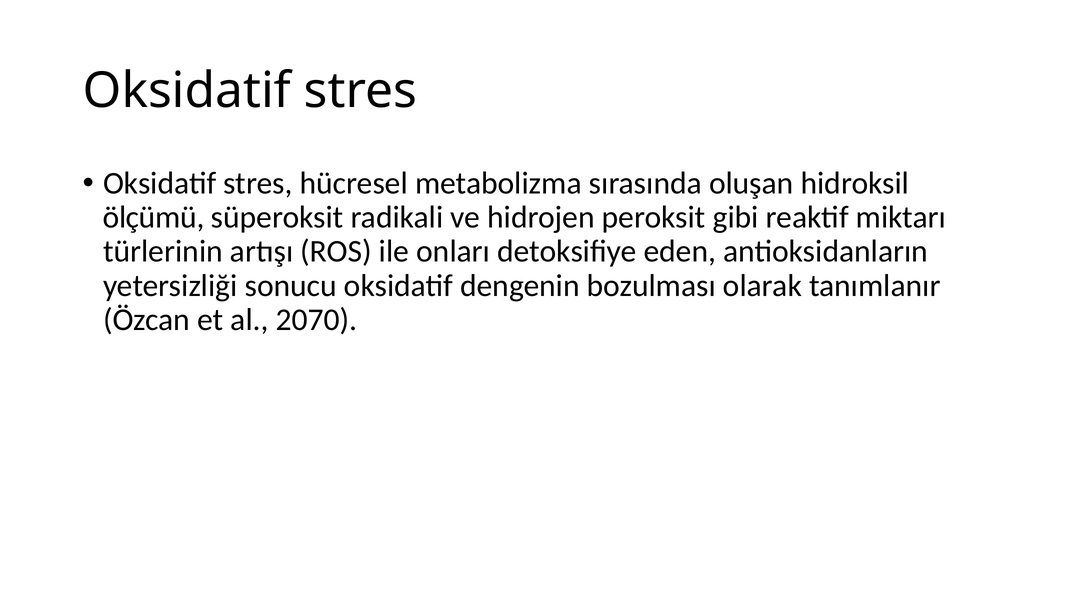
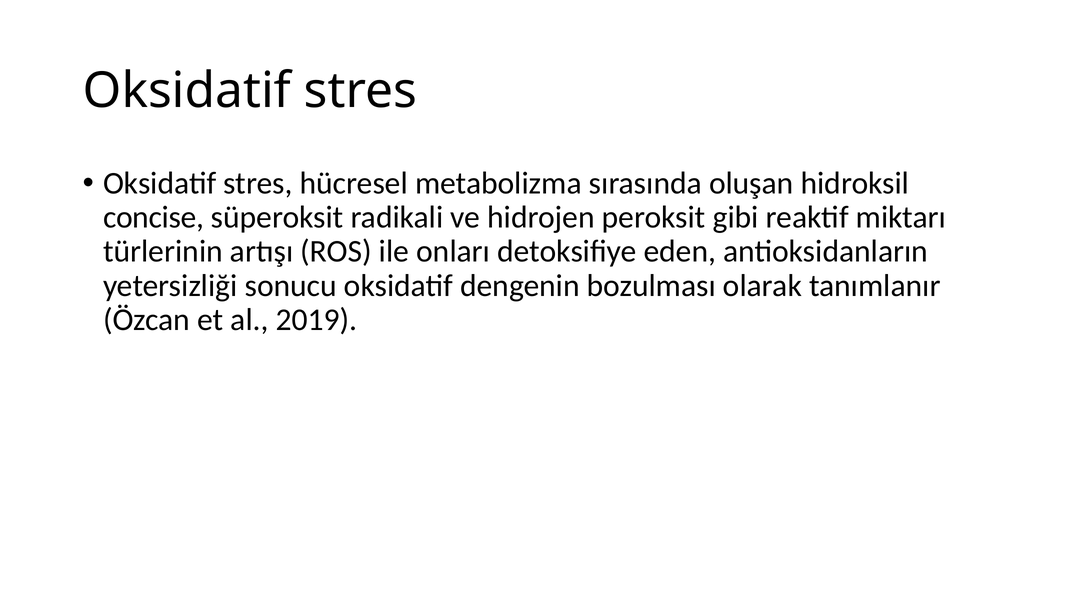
ölçümü: ölçümü -> concise
2070: 2070 -> 2019
